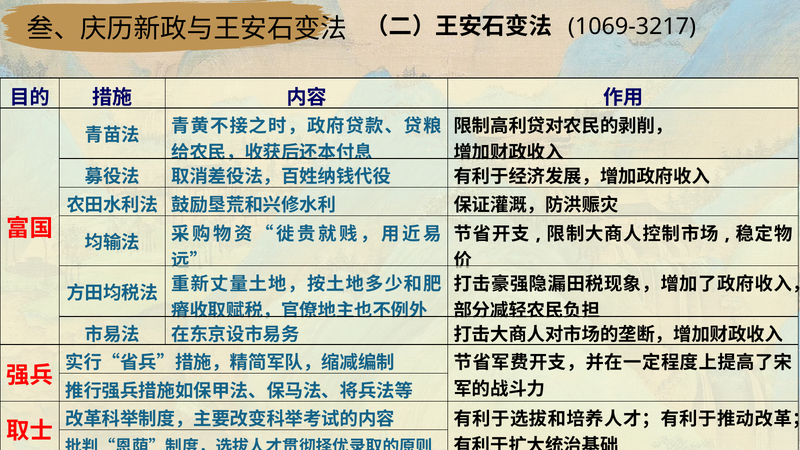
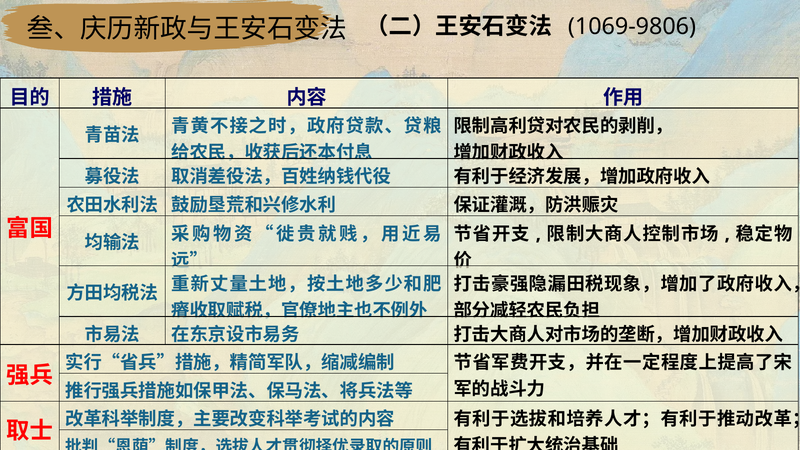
1069-3217: 1069-3217 -> 1069-9806
